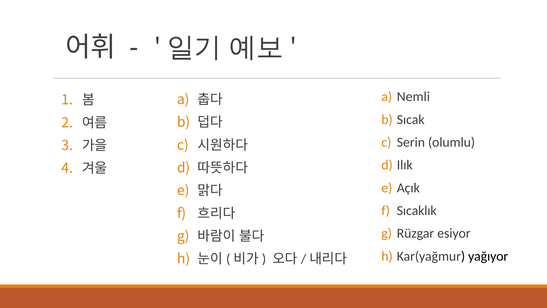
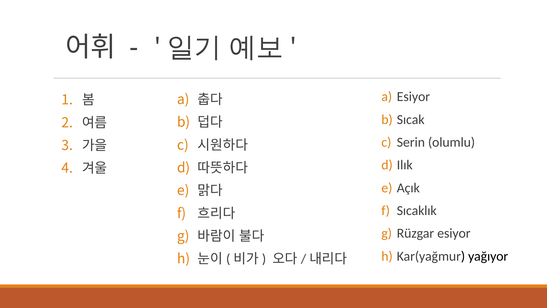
Nemli at (413, 97): Nemli -> Esiyor
